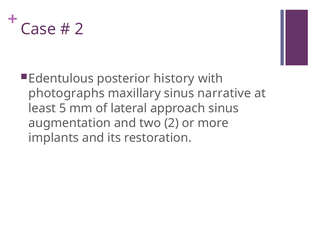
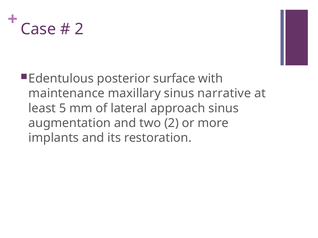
history: history -> surface
photographs: photographs -> maintenance
